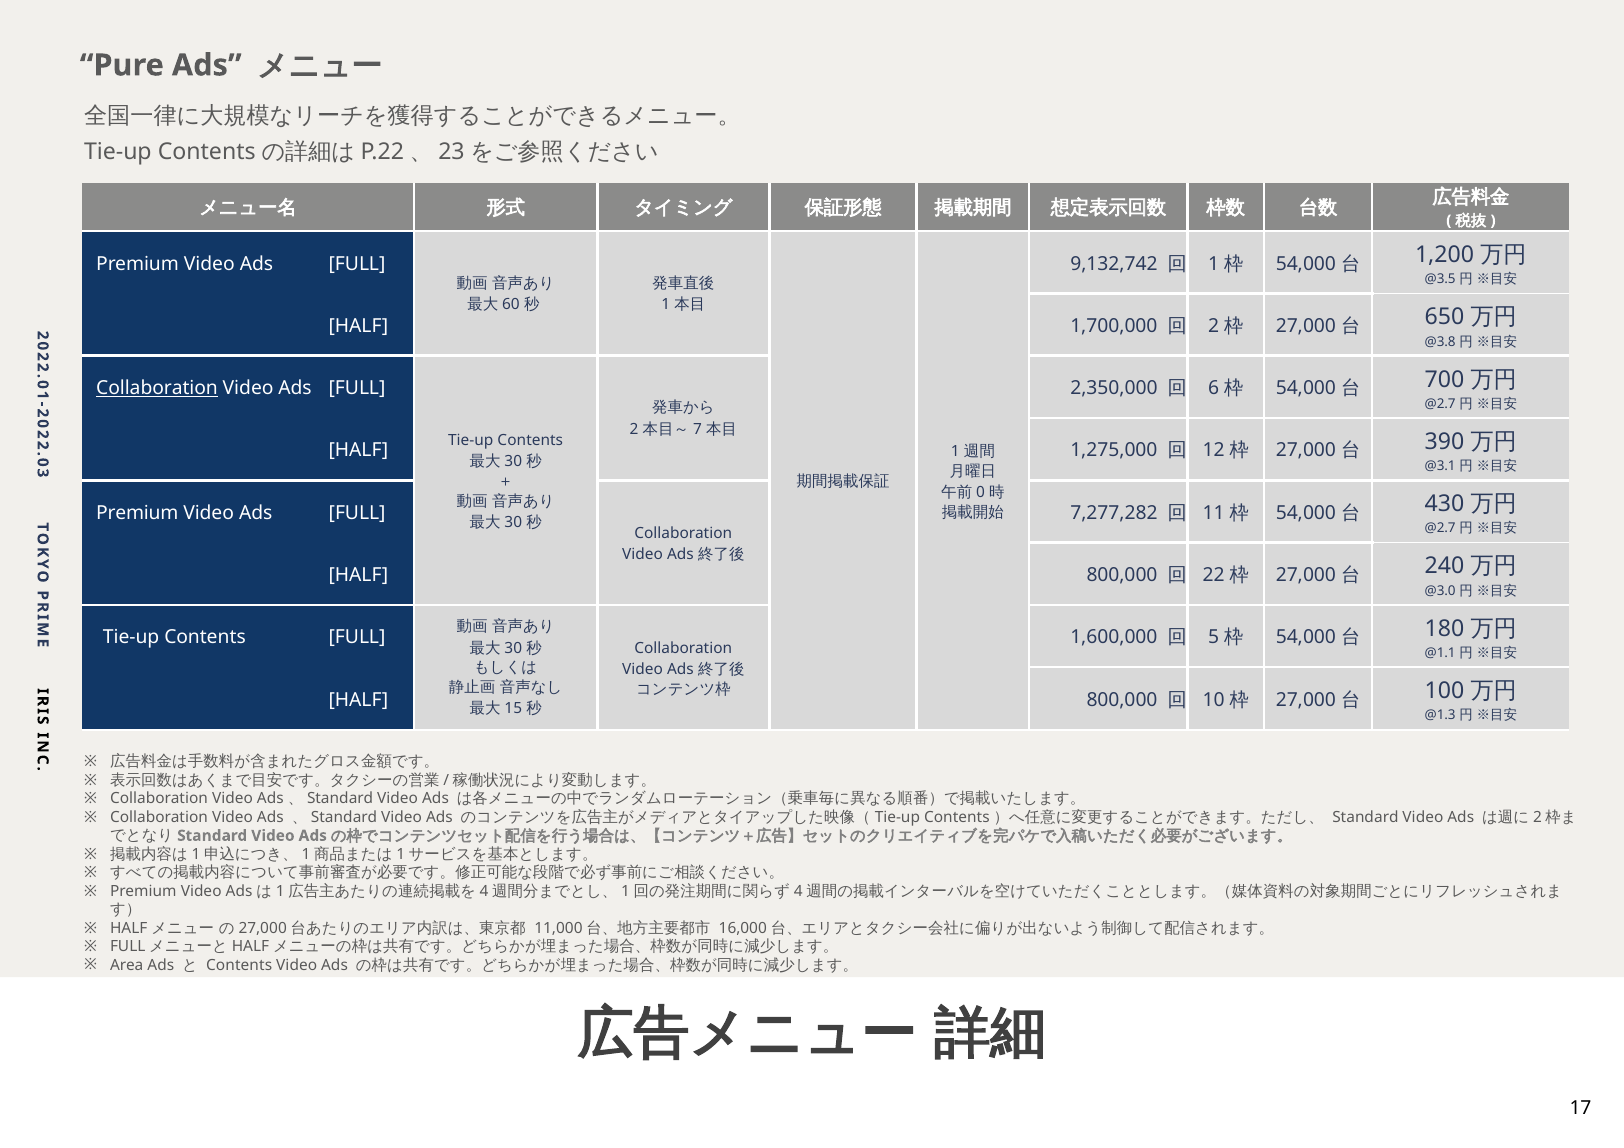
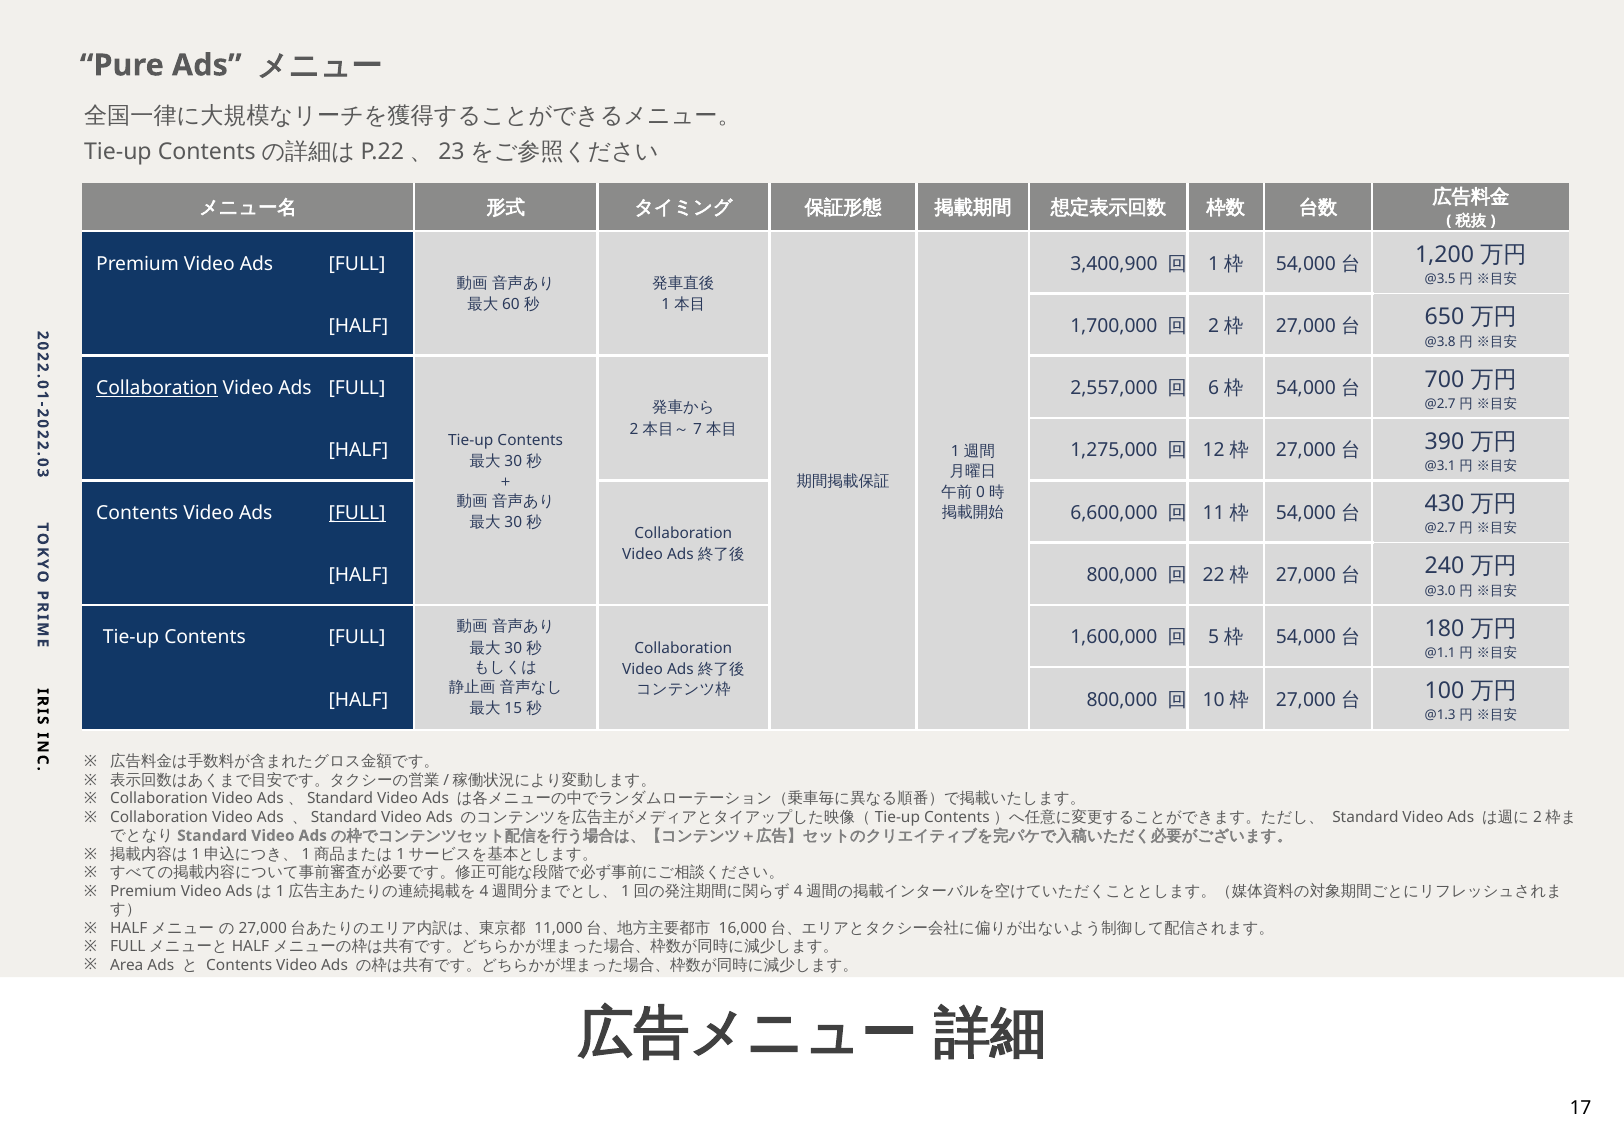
9,132,742: 9,132,742 -> 3,400,900
2,350,000: 2,350,000 -> 2,557,000
7,277,282: 7,277,282 -> 6,600,000
Premium at (137, 513): Premium -> Contents
FULL at (357, 513) underline: none -> present
